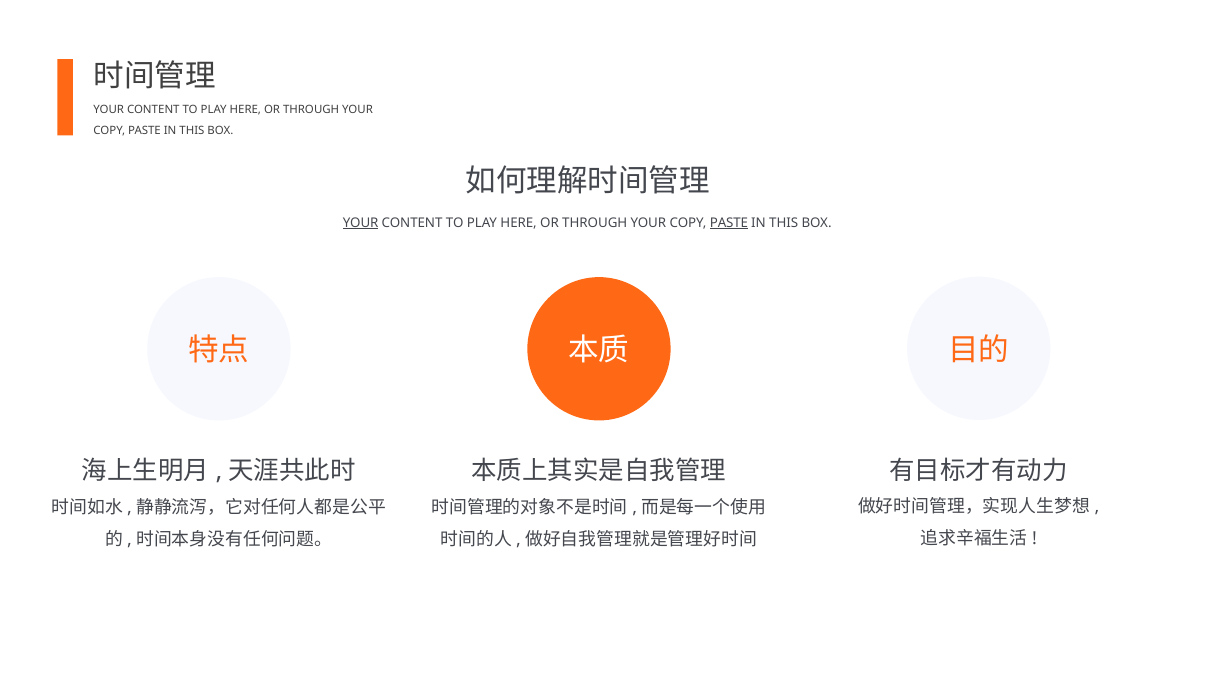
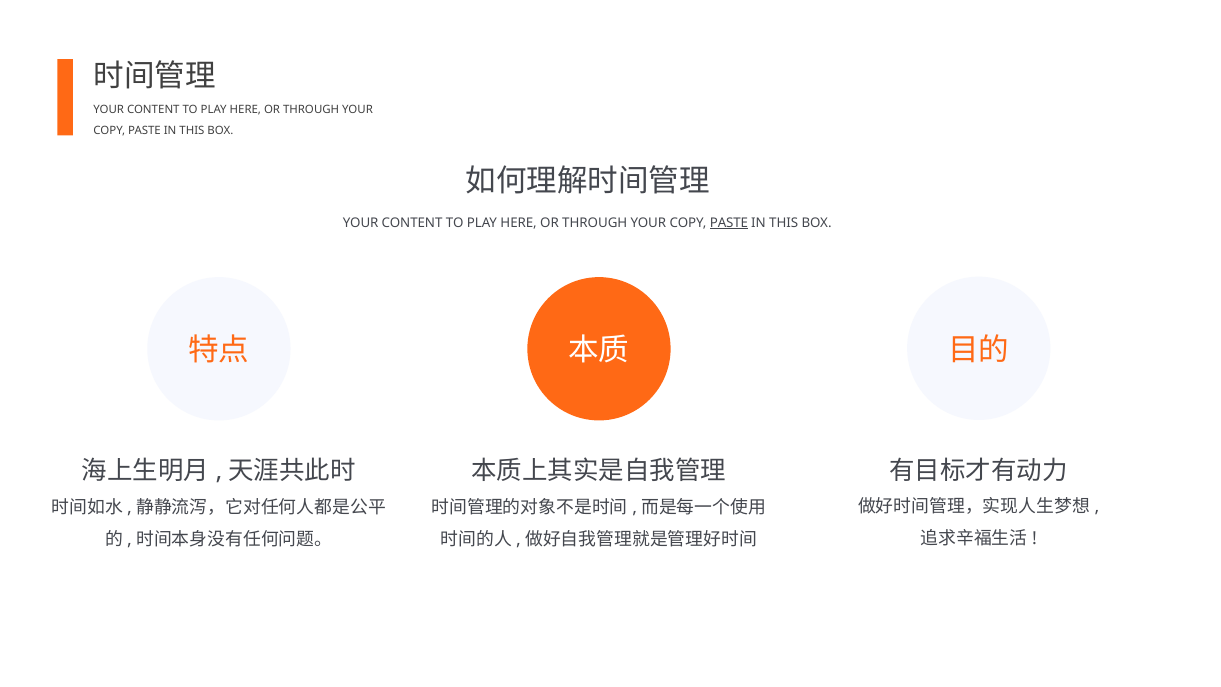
YOUR at (361, 223) underline: present -> none
